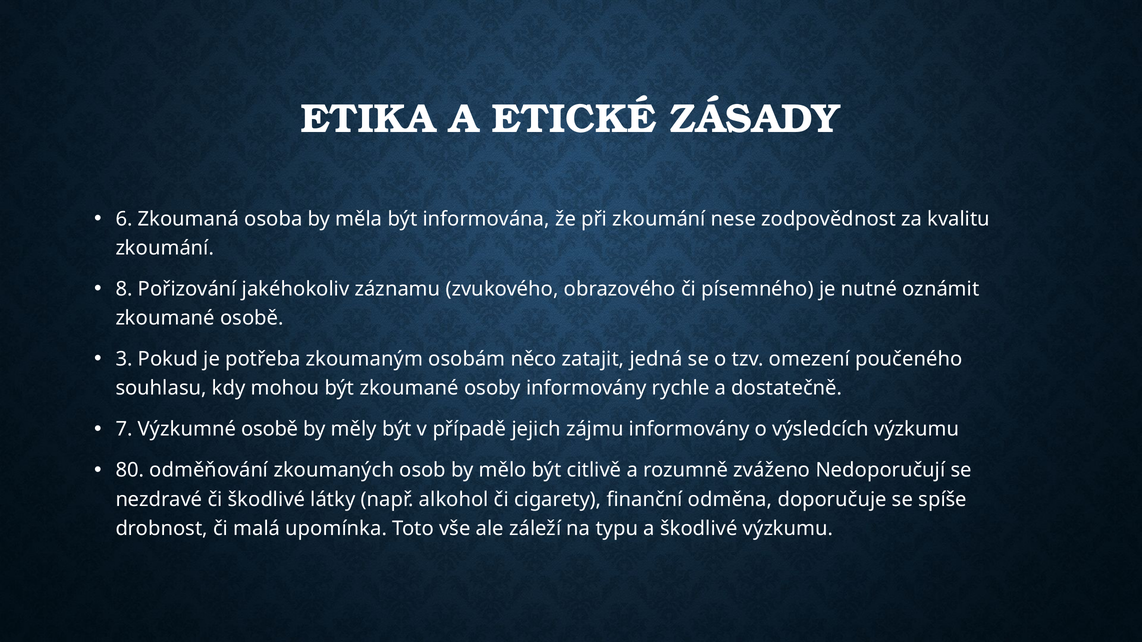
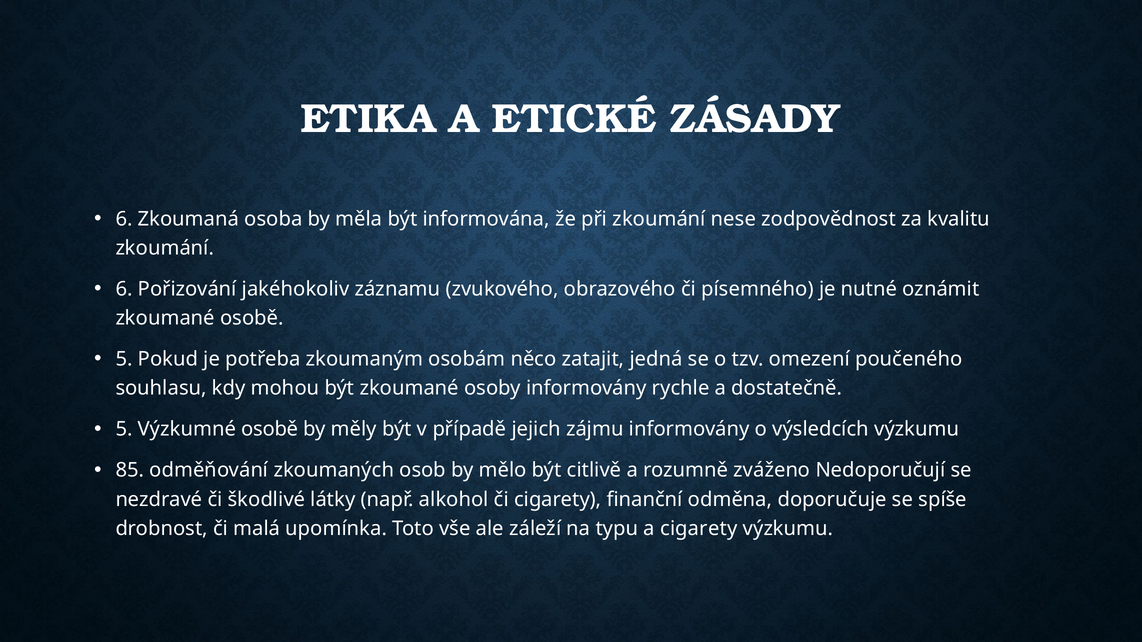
8 at (124, 289): 8 -> 6
3 at (124, 359): 3 -> 5
7 at (124, 430): 7 -> 5
80: 80 -> 85
a škodlivé: škodlivé -> cigarety
